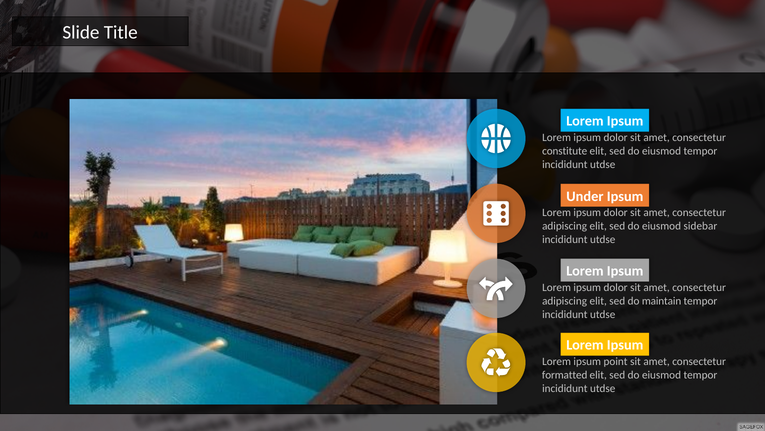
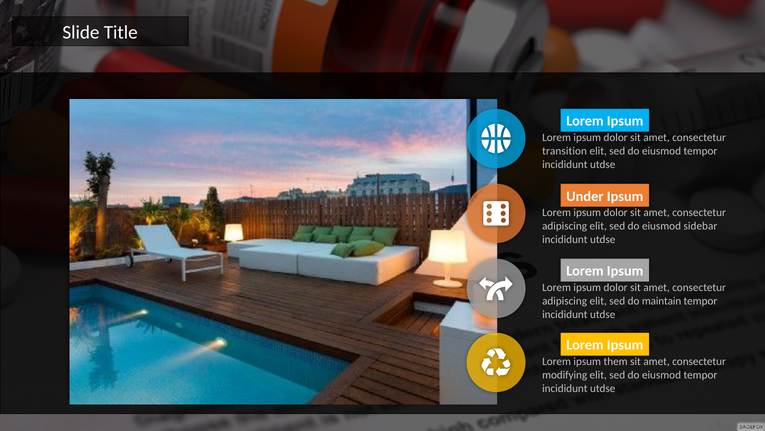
constitute: constitute -> transition
point: point -> them
formatted: formatted -> modifying
